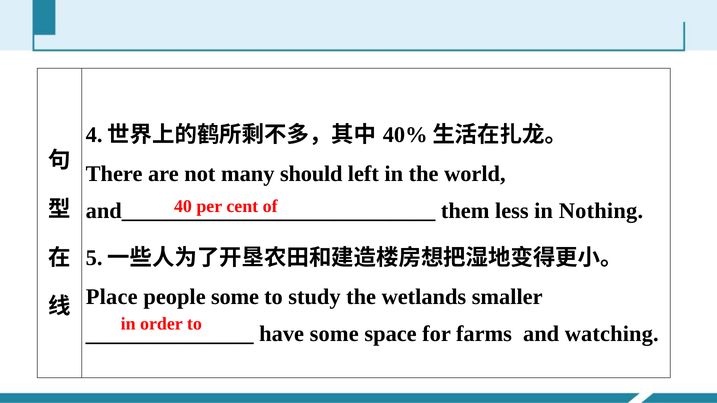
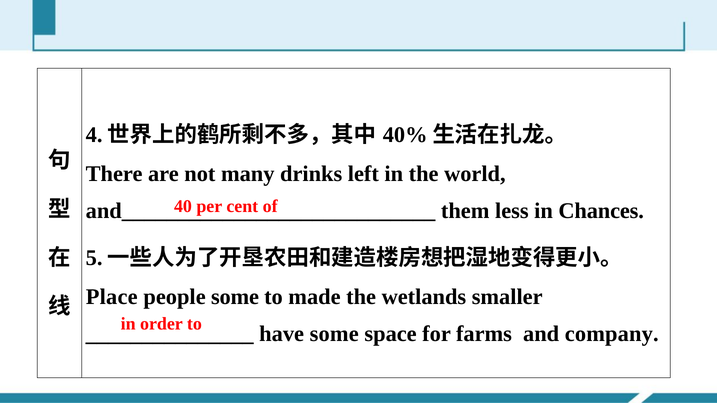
should: should -> drinks
Nothing: Nothing -> Chances
study: study -> made
watching: watching -> company
